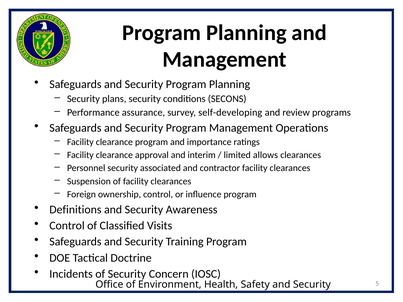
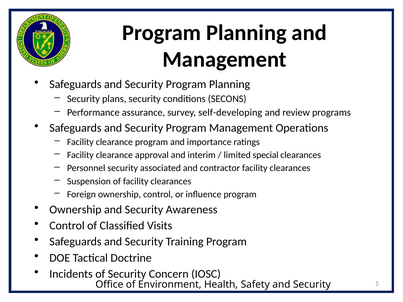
allows: allows -> special
Definitions at (75, 210): Definitions -> Ownership
